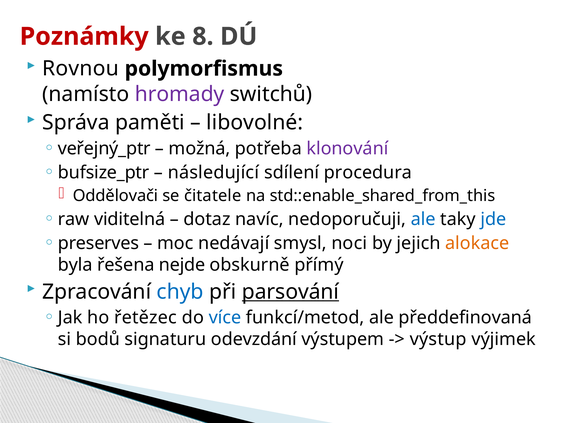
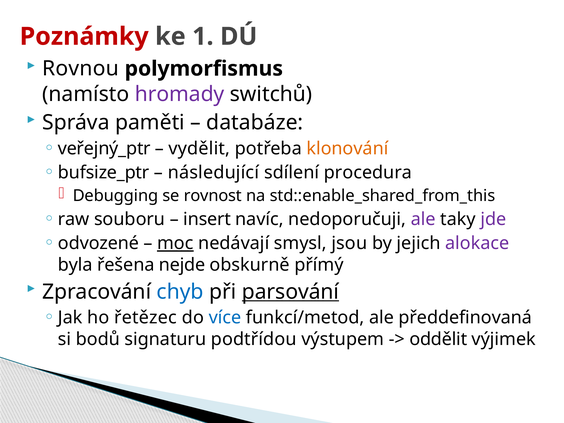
8: 8 -> 1
libovolné: libovolné -> databáze
možná: možná -> vydělit
klonování colour: purple -> orange
Oddělovači: Oddělovači -> Debugging
čitatele: čitatele -> rovnost
viditelná: viditelná -> souboru
dotaz: dotaz -> insert
ale at (423, 219) colour: blue -> purple
jde colour: blue -> purple
preserves: preserves -> odvozené
moc underline: none -> present
noci: noci -> jsou
alokace colour: orange -> purple
odevzdání: odevzdání -> podtřídou
výstup: výstup -> oddělit
